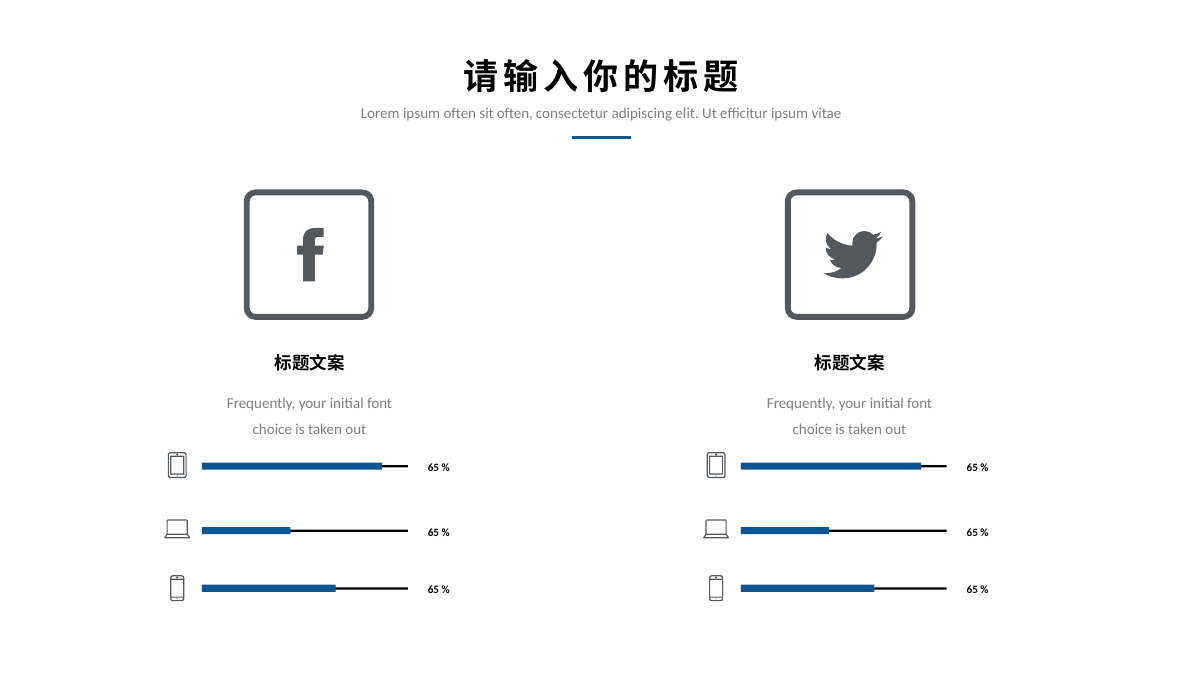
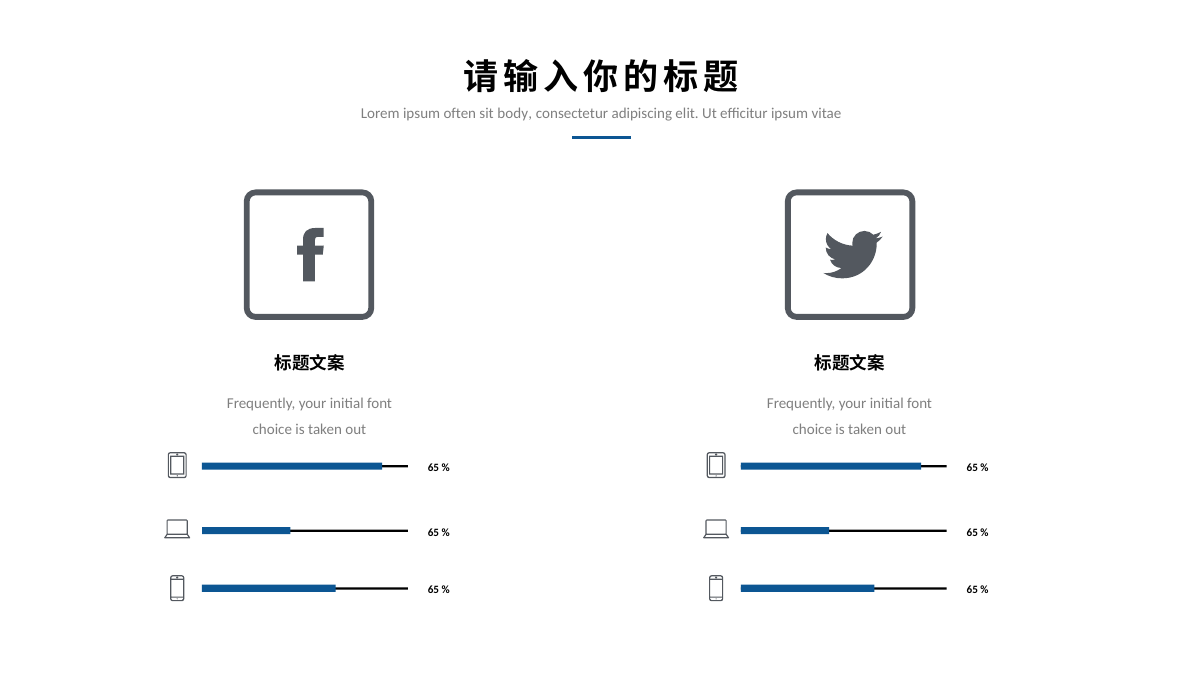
sit often: often -> body
